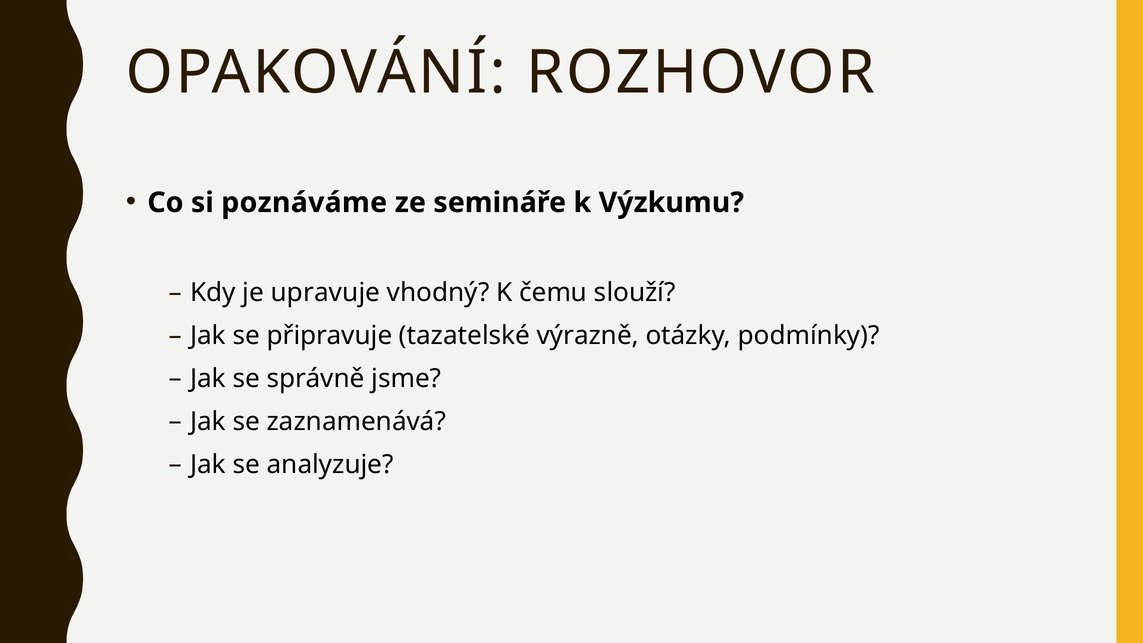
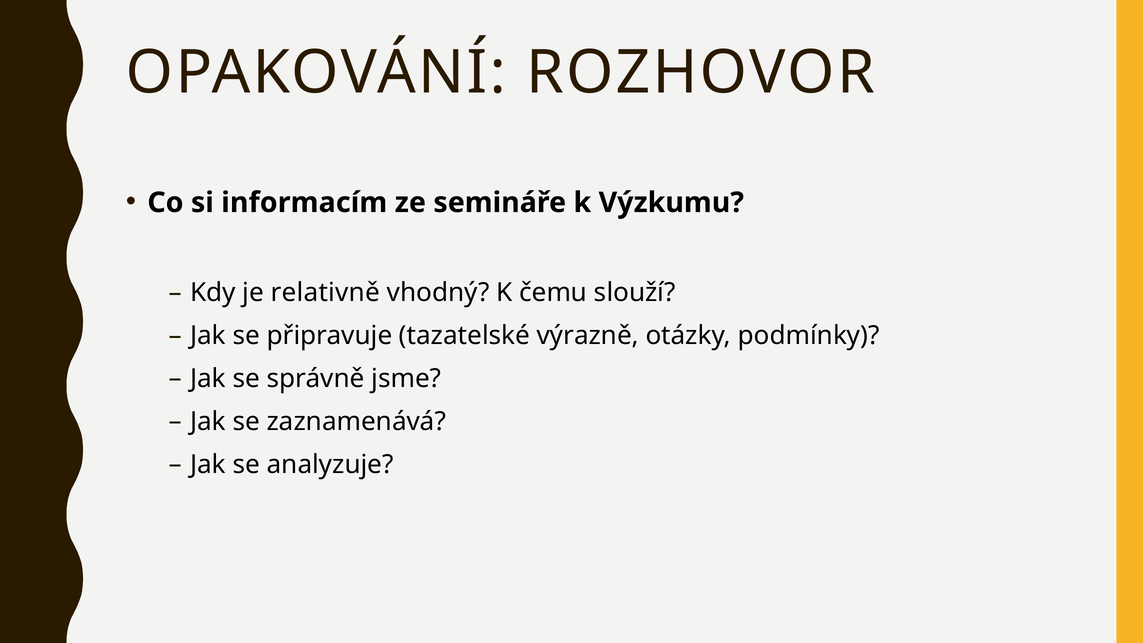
poznáváme: poznáváme -> informacím
upravuje: upravuje -> relativně
